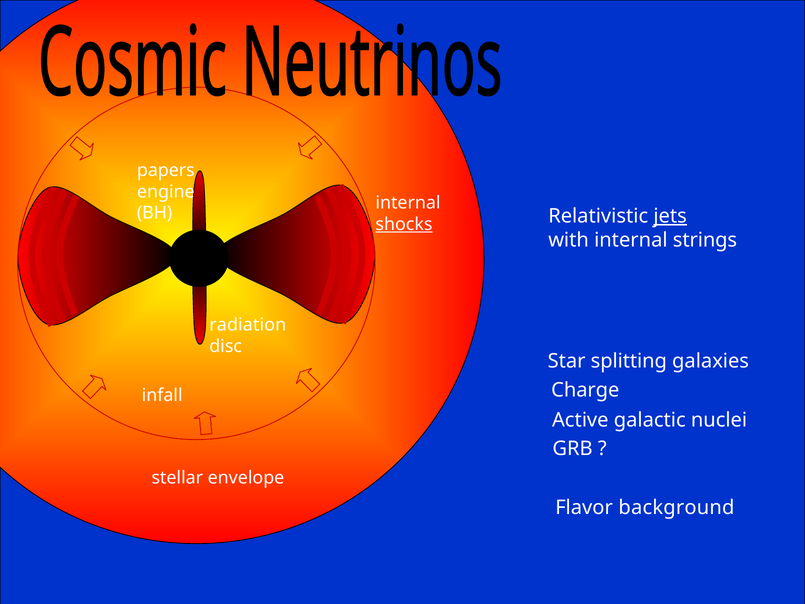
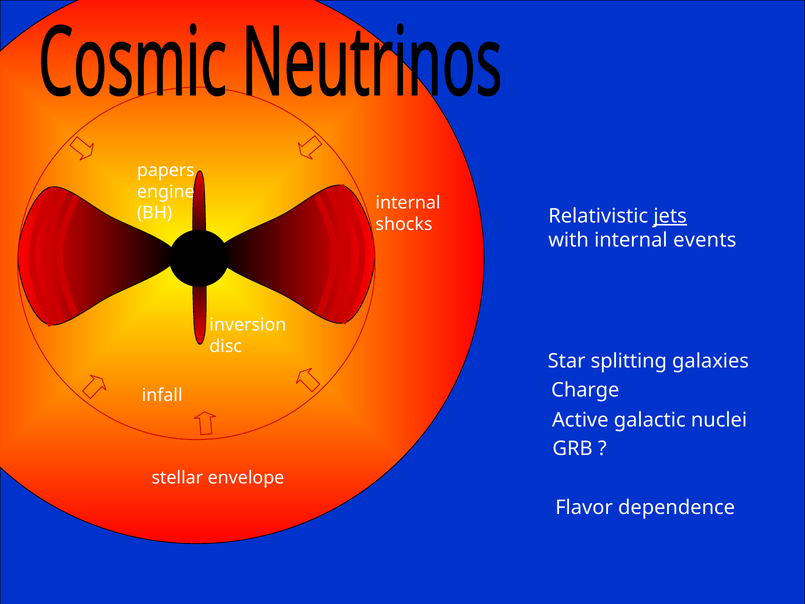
shocks underline: present -> none
strings: strings -> events
radiation: radiation -> inversion
background: background -> dependence
